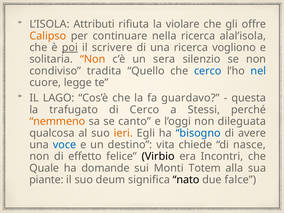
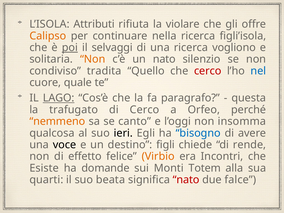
alal’isola: alal’isola -> figli’isola
scrivere: scrivere -> selvaggi
un sera: sera -> nato
cerco at (208, 71) colour: blue -> red
legge: legge -> quale
LAGO underline: none -> present
guardavo: guardavo -> paragrafo
Stessi: Stessi -> Orfeo
dileguata: dileguata -> insomma
ieri colour: orange -> black
voce colour: blue -> black
vita: vita -> figli
nasce: nasce -> rende
Virbio colour: black -> orange
Quale: Quale -> Esiste
piante: piante -> quarti
deum: deum -> beata
nato at (186, 180) colour: black -> red
